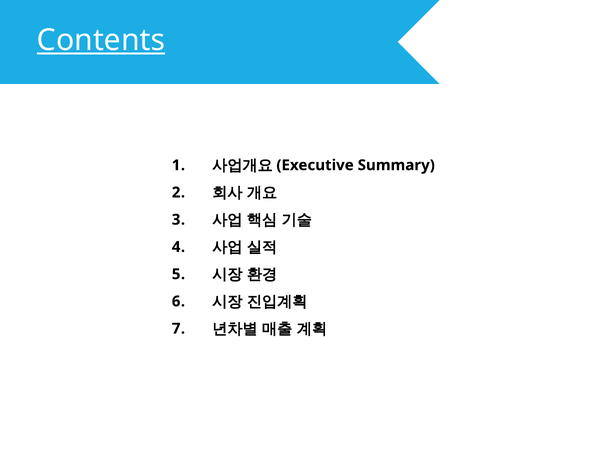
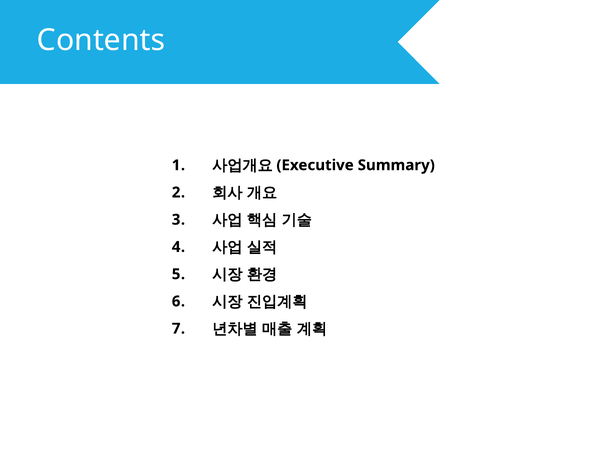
Contents underline: present -> none
